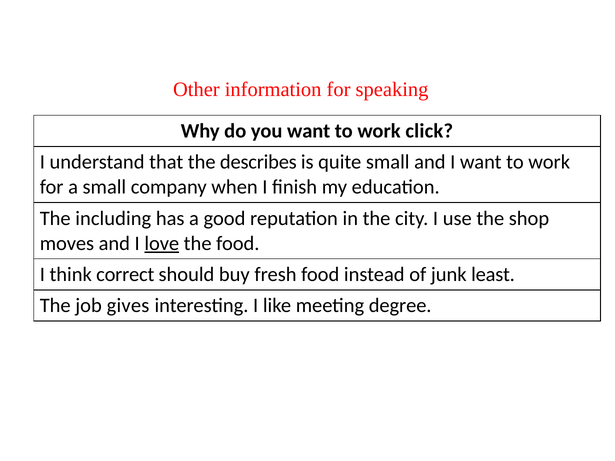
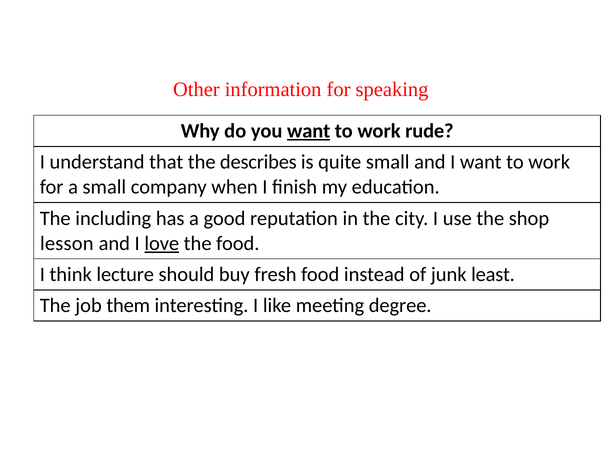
want at (309, 131) underline: none -> present
click: click -> rude
moves: moves -> lesson
correct: correct -> lecture
gives: gives -> them
